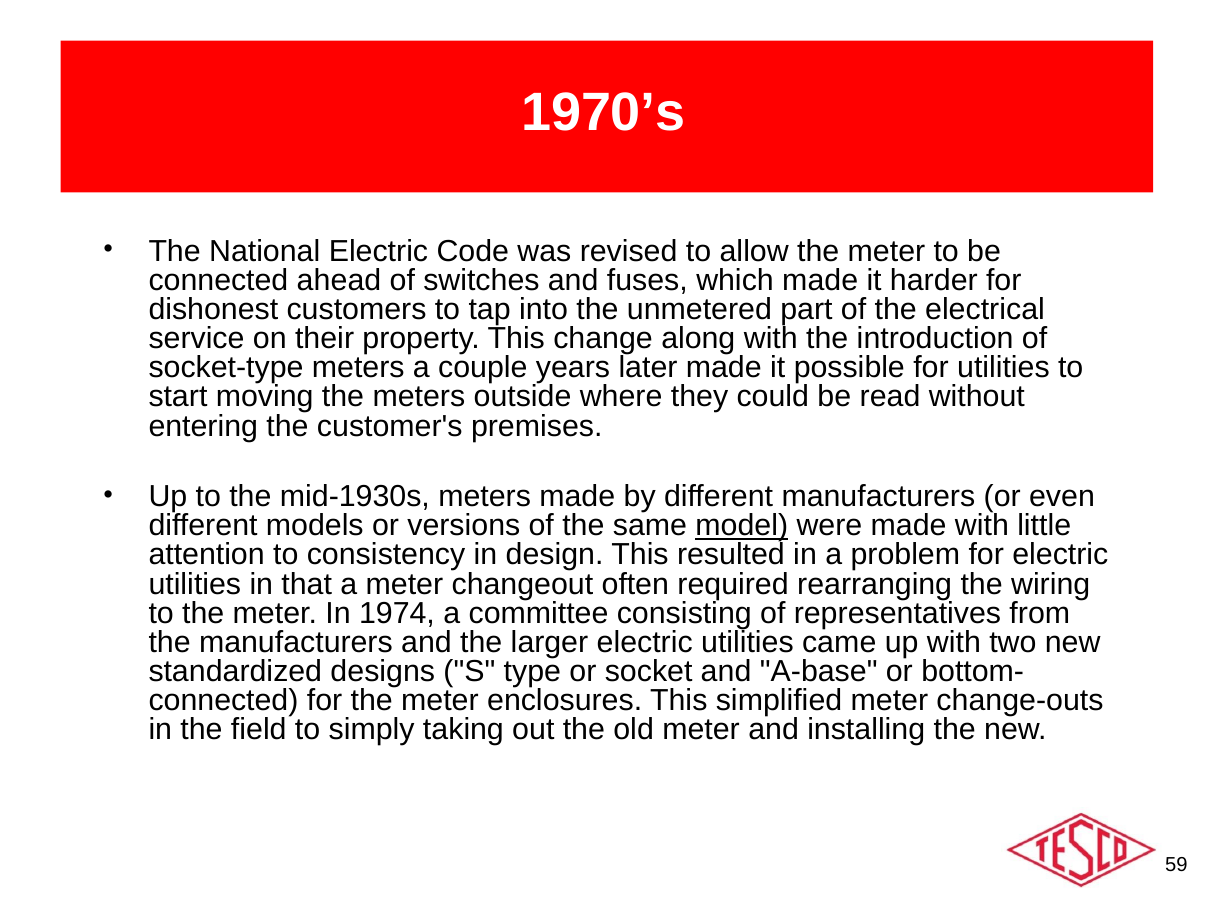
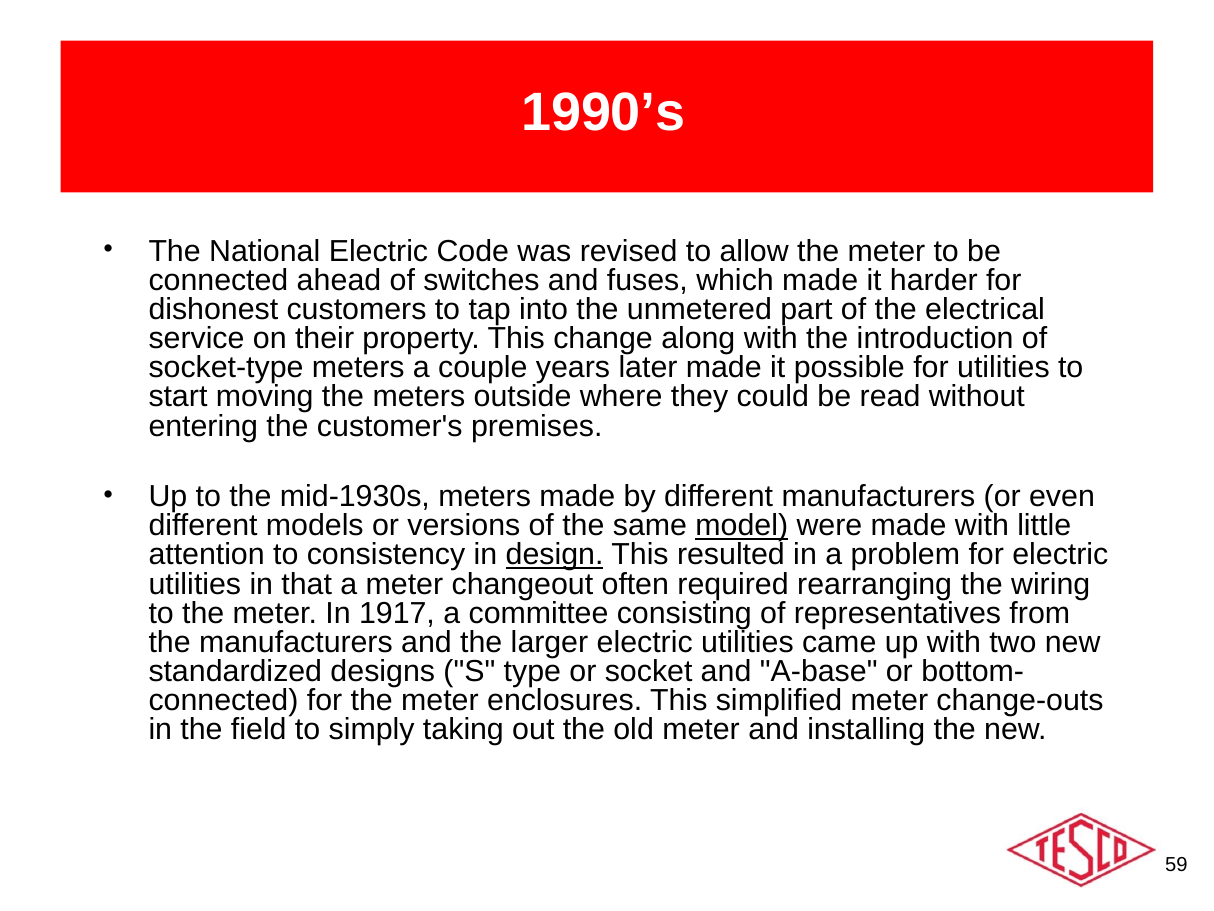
1970’s: 1970’s -> 1990’s
design underline: none -> present
1974: 1974 -> 1917
